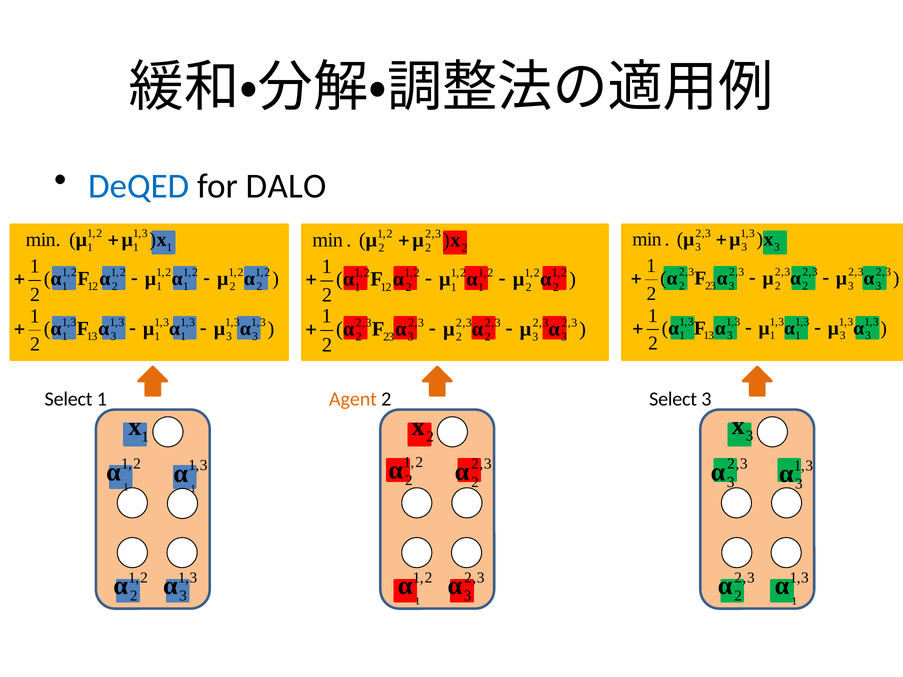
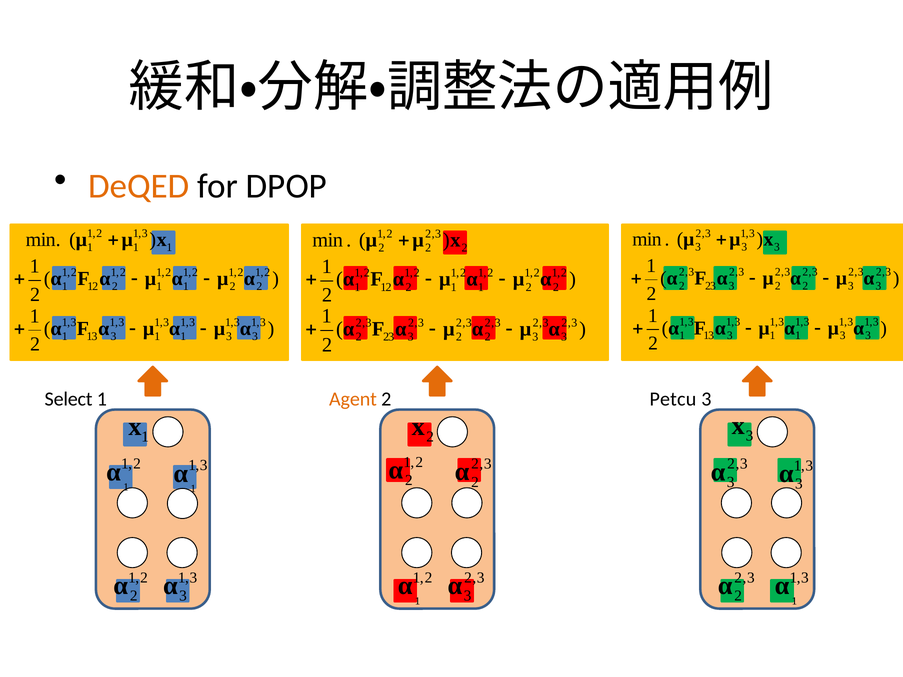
DeQED colour: blue -> orange
DALO: DALO -> DPOP
2 Select: Select -> Petcu
